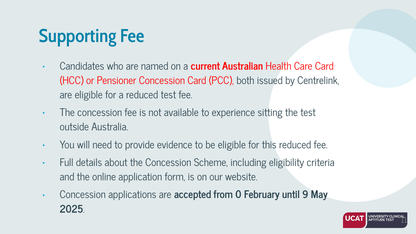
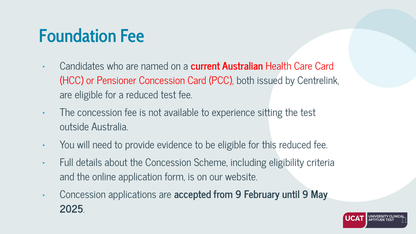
Supporting: Supporting -> Foundation
from 0: 0 -> 9
